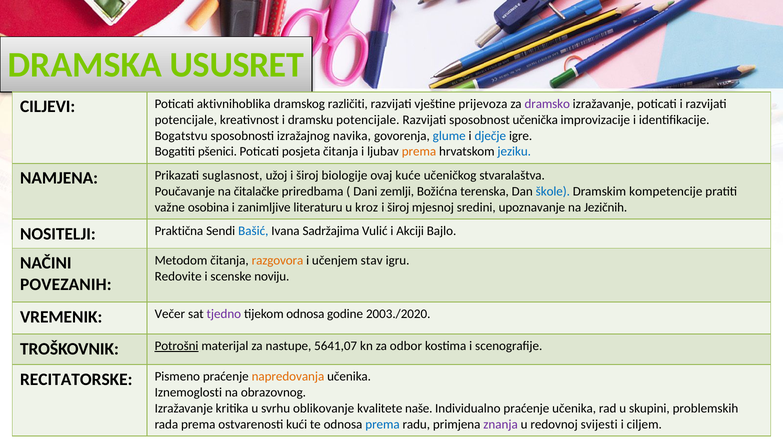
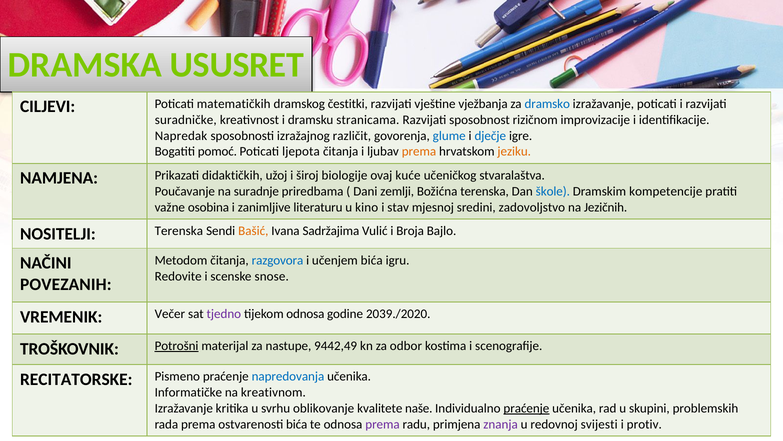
aktivnihoblika: aktivnihoblika -> matematičkih
različiti: različiti -> čestitki
prijevoza: prijevoza -> vježbanja
dramsko colour: purple -> blue
potencijale at (186, 120): potencijale -> suradničke
dramsku potencijale: potencijale -> stranicama
učenička: učenička -> rizičnom
Bogatstvu: Bogatstvu -> Napredak
navika: navika -> različit
pšenici: pšenici -> pomoć
posjeta: posjeta -> ljepota
jeziku colour: blue -> orange
suglasnost: suglasnost -> didaktičkih
čitalačke: čitalačke -> suradnje
kroz: kroz -> kino
široj at (398, 207): široj -> stav
upoznavanje: upoznavanje -> zadovoljstvo
NOSITELJI Praktična: Praktična -> Terenska
Bašić colour: blue -> orange
Akciji: Akciji -> Broja
razgovora colour: orange -> blue
učenjem stav: stav -> bića
noviju: noviju -> snose
2003./2020: 2003./2020 -> 2039./2020
5641,07: 5641,07 -> 9442,49
napredovanja colour: orange -> blue
Iznemoglosti: Iznemoglosti -> Informatičke
obrazovnog: obrazovnog -> kreativnom
praćenje at (526, 408) underline: none -> present
ostvarenosti kući: kući -> bića
prema at (382, 424) colour: blue -> purple
ciljem: ciljem -> protiv
